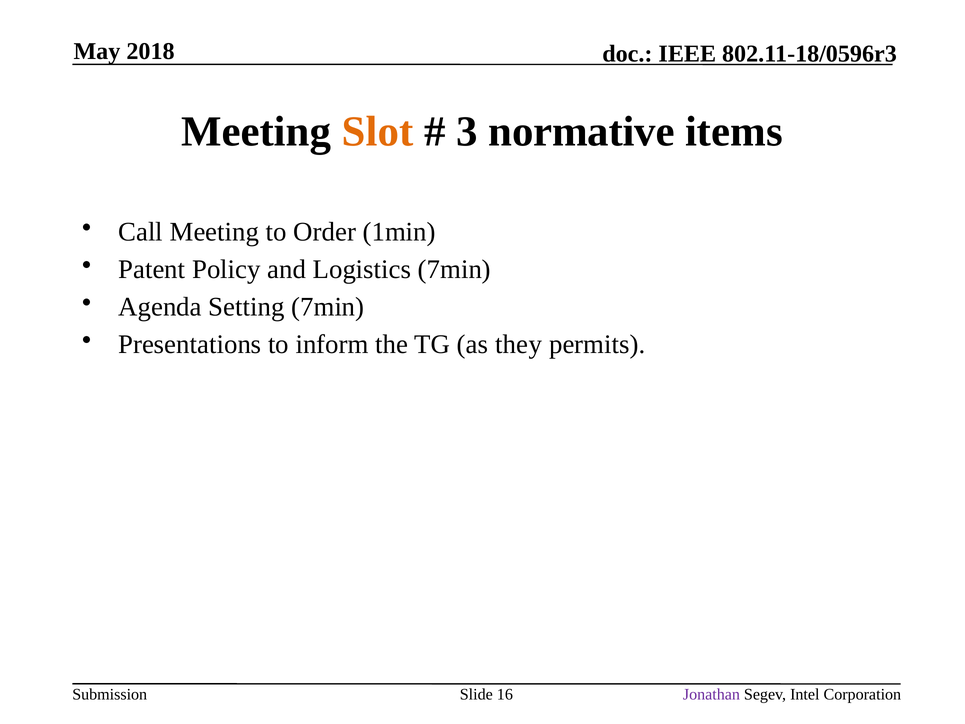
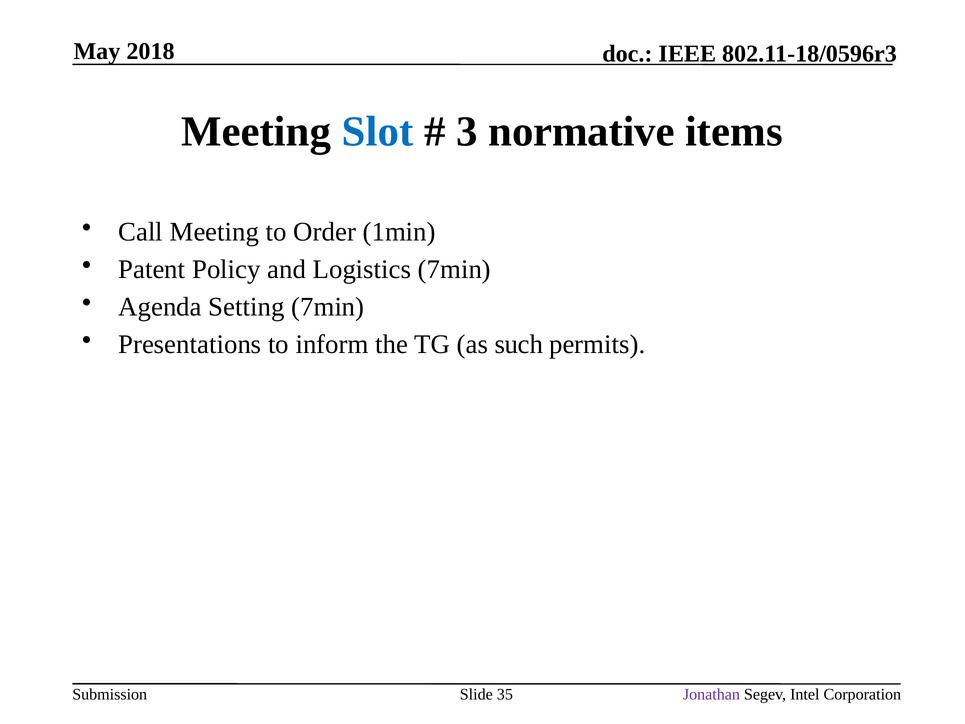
Slot colour: orange -> blue
they: they -> such
16: 16 -> 35
